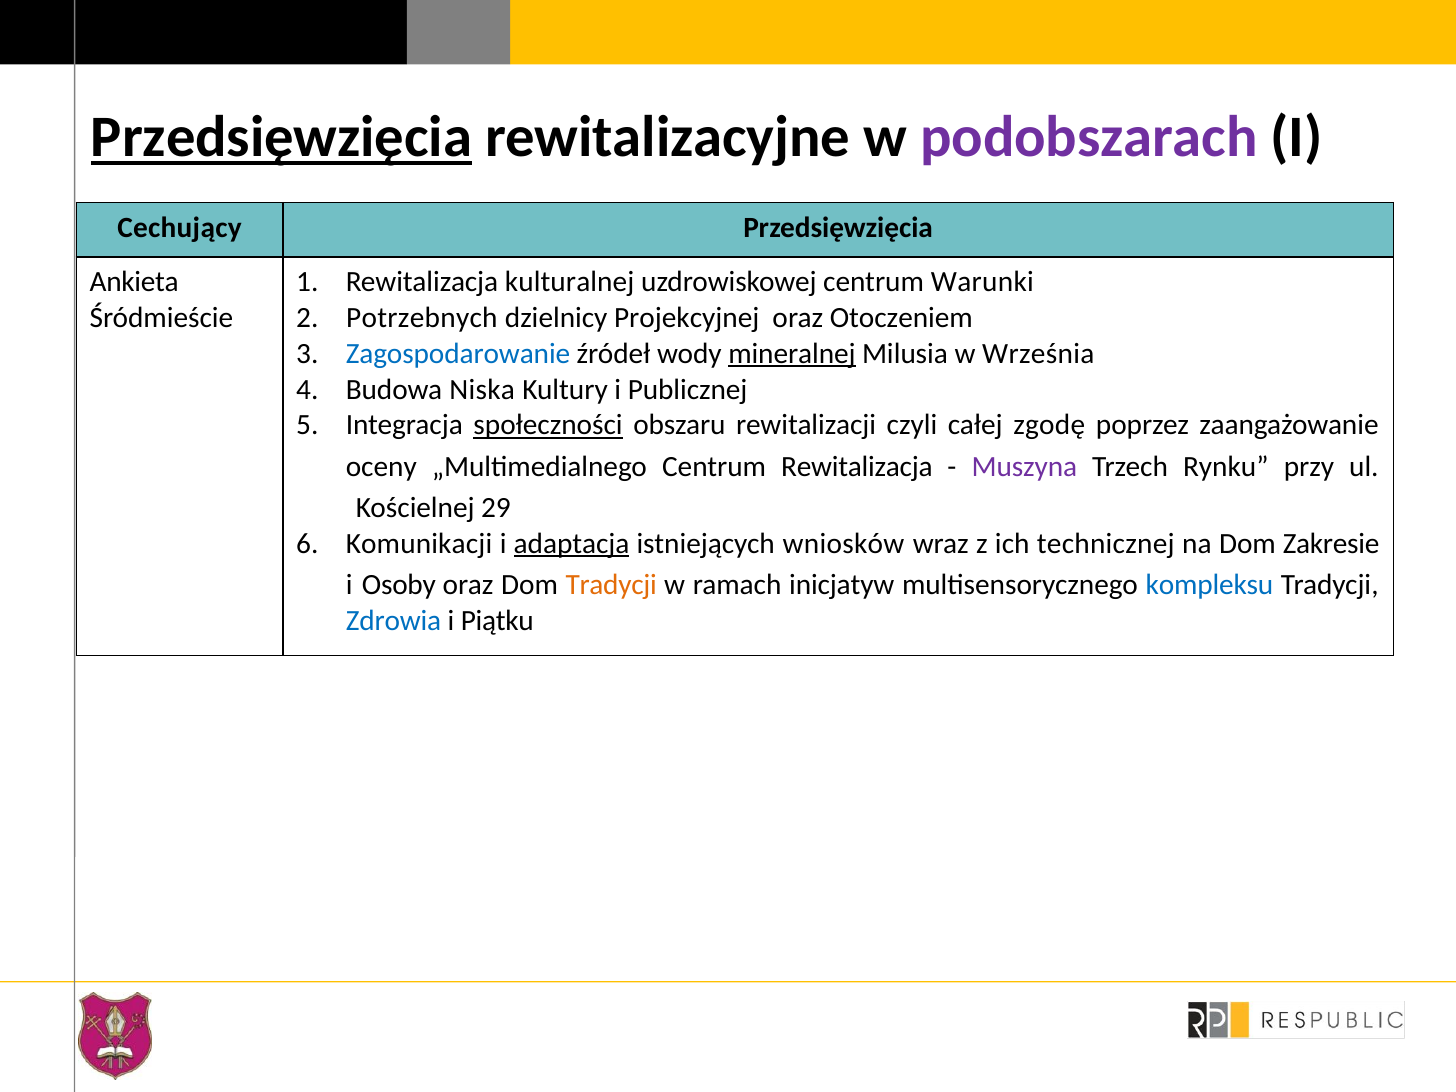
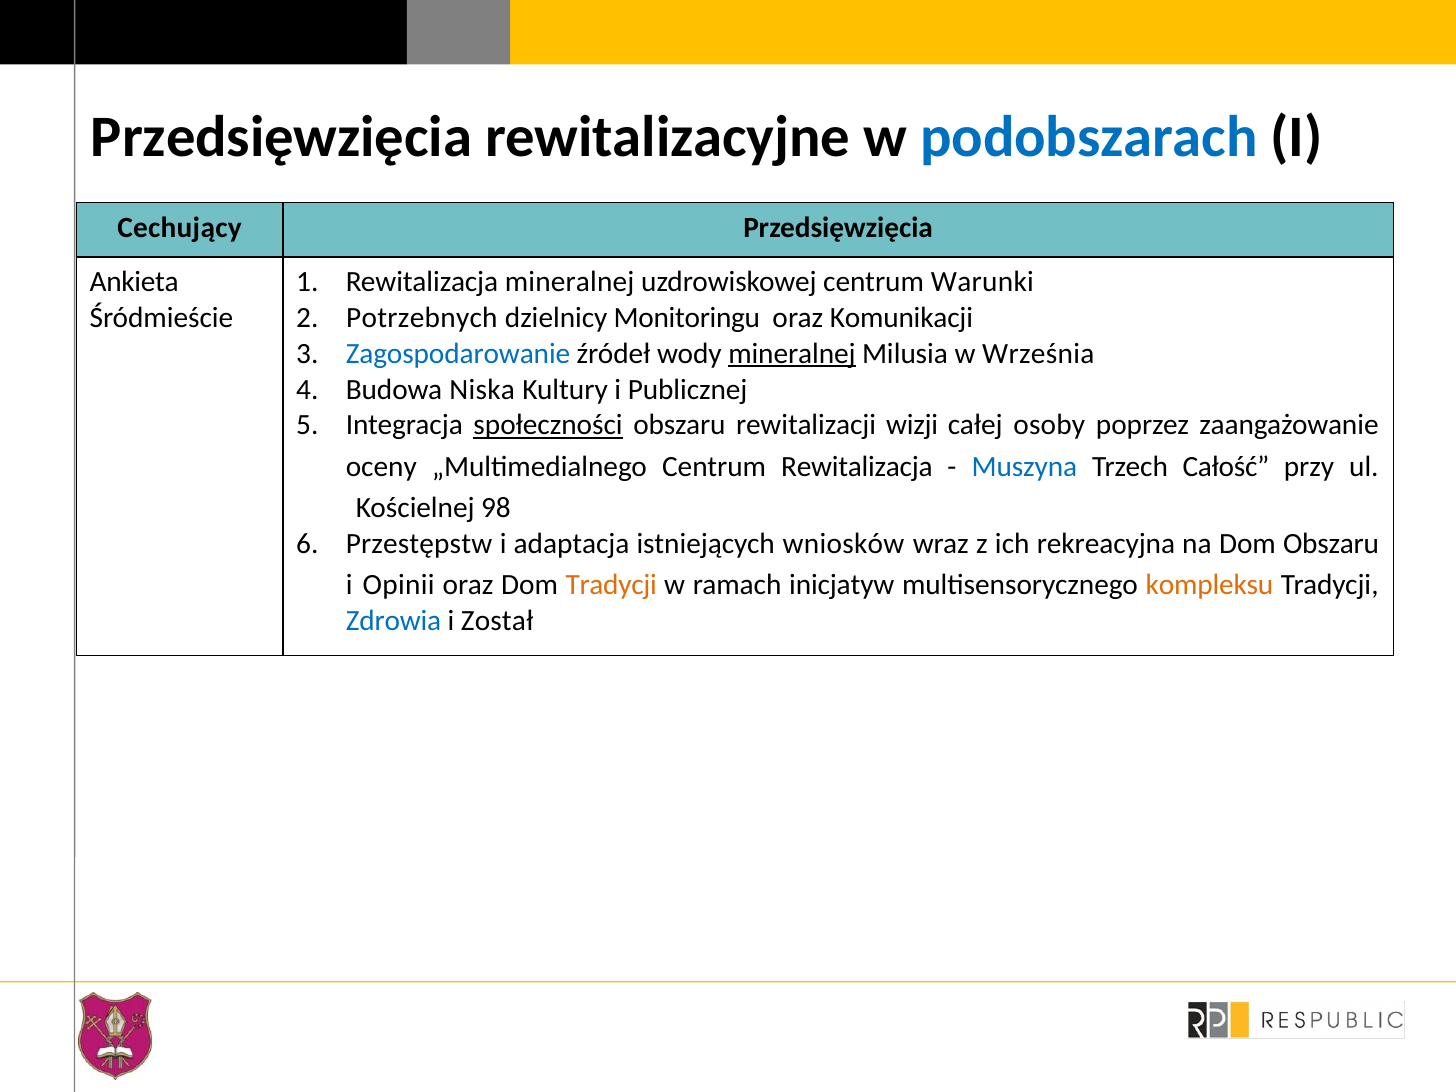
Przedsięwzięcia at (282, 138) underline: present -> none
podobszarach colour: purple -> blue
Rewitalizacja kulturalnej: kulturalnej -> mineralnej
Projekcyjnej: Projekcyjnej -> Monitoringu
Otoczeniem: Otoczeniem -> Komunikacji
czyli: czyli -> wizji
zgodę: zgodę -> osoby
Muszyna colour: purple -> blue
Rynku: Rynku -> Całość
29: 29 -> 98
Komunikacji: Komunikacji -> Przestępstw
adaptacja underline: present -> none
technicznej: technicznej -> rekreacyjna
Dom Zakresie: Zakresie -> Obszaru
Osoby: Osoby -> Opinii
kompleksu colour: blue -> orange
Piątku: Piątku -> Został
